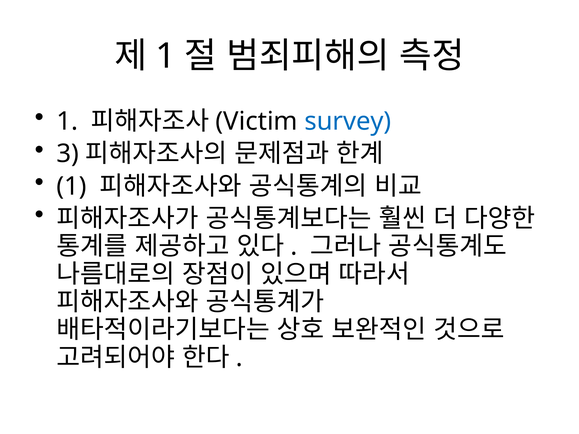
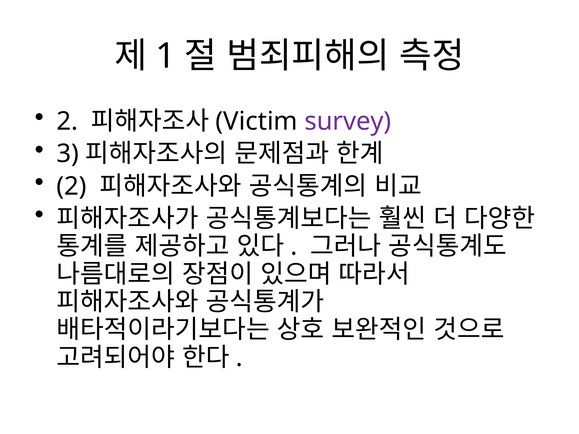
1 at (67, 121): 1 -> 2
survey colour: blue -> purple
1 at (72, 186): 1 -> 2
